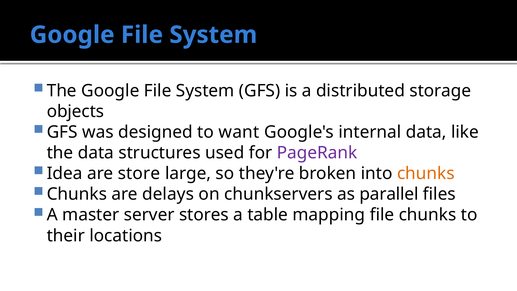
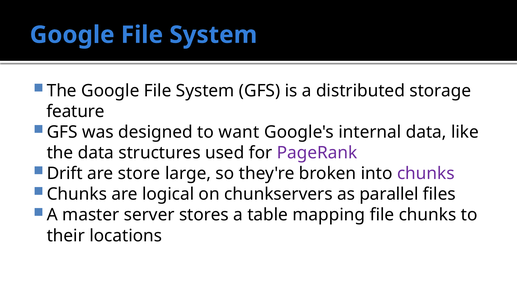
objects: objects -> feature
Idea: Idea -> Drift
chunks at (426, 173) colour: orange -> purple
delays: delays -> logical
